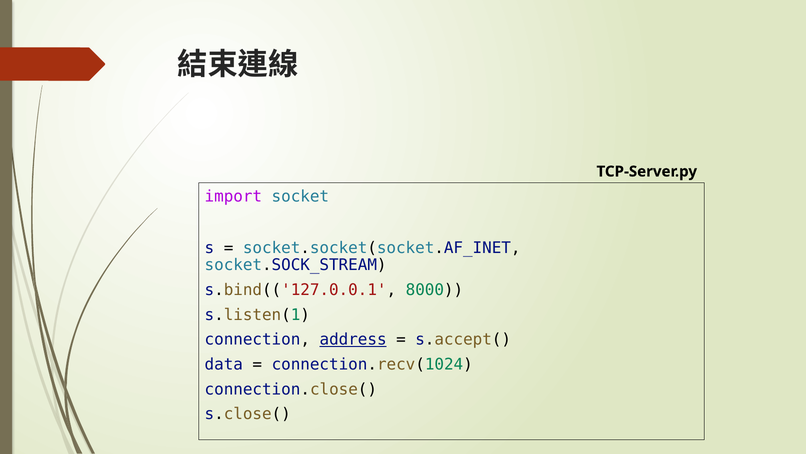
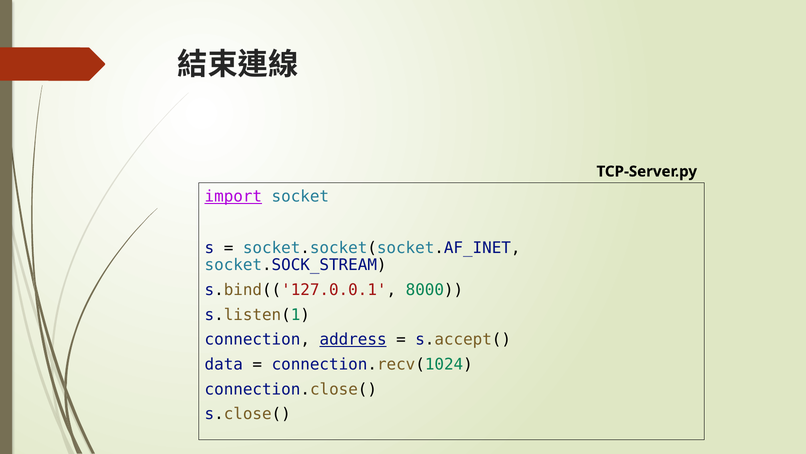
import underline: none -> present
